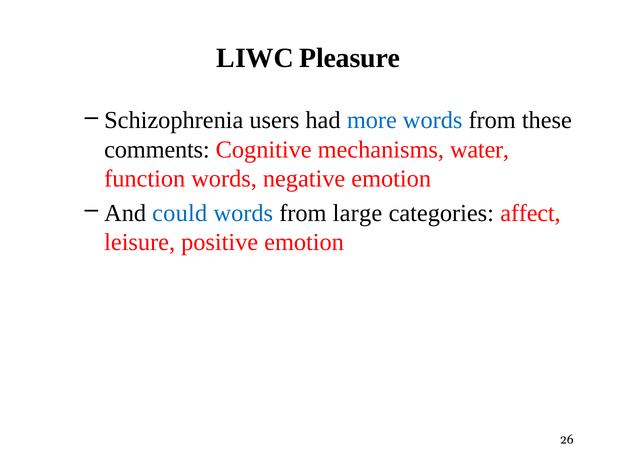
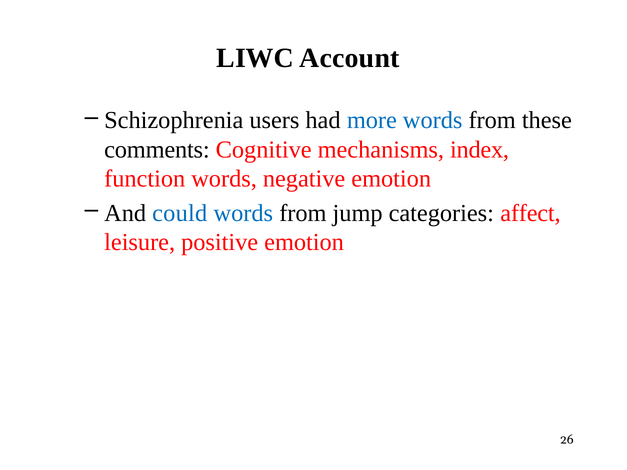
Pleasure: Pleasure -> Account
water: water -> index
large: large -> jump
